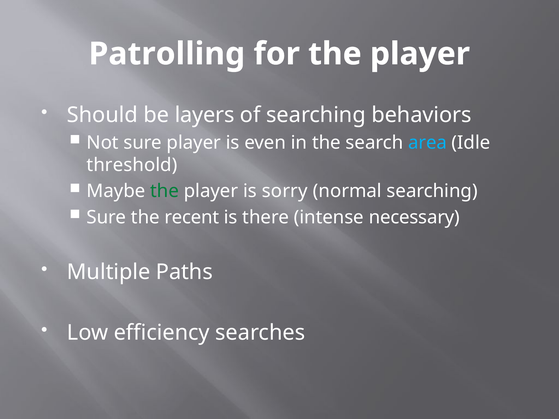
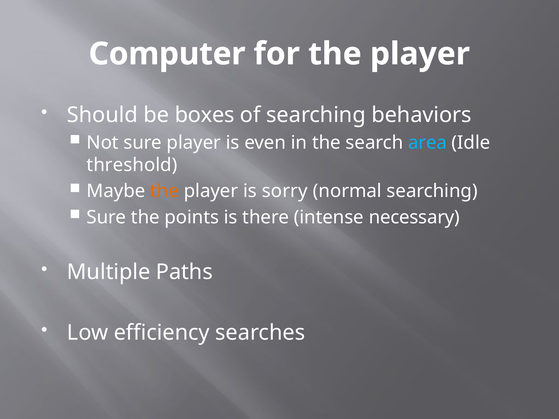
Patrolling: Patrolling -> Computer
layers: layers -> boxes
the at (165, 191) colour: green -> orange
recent: recent -> points
